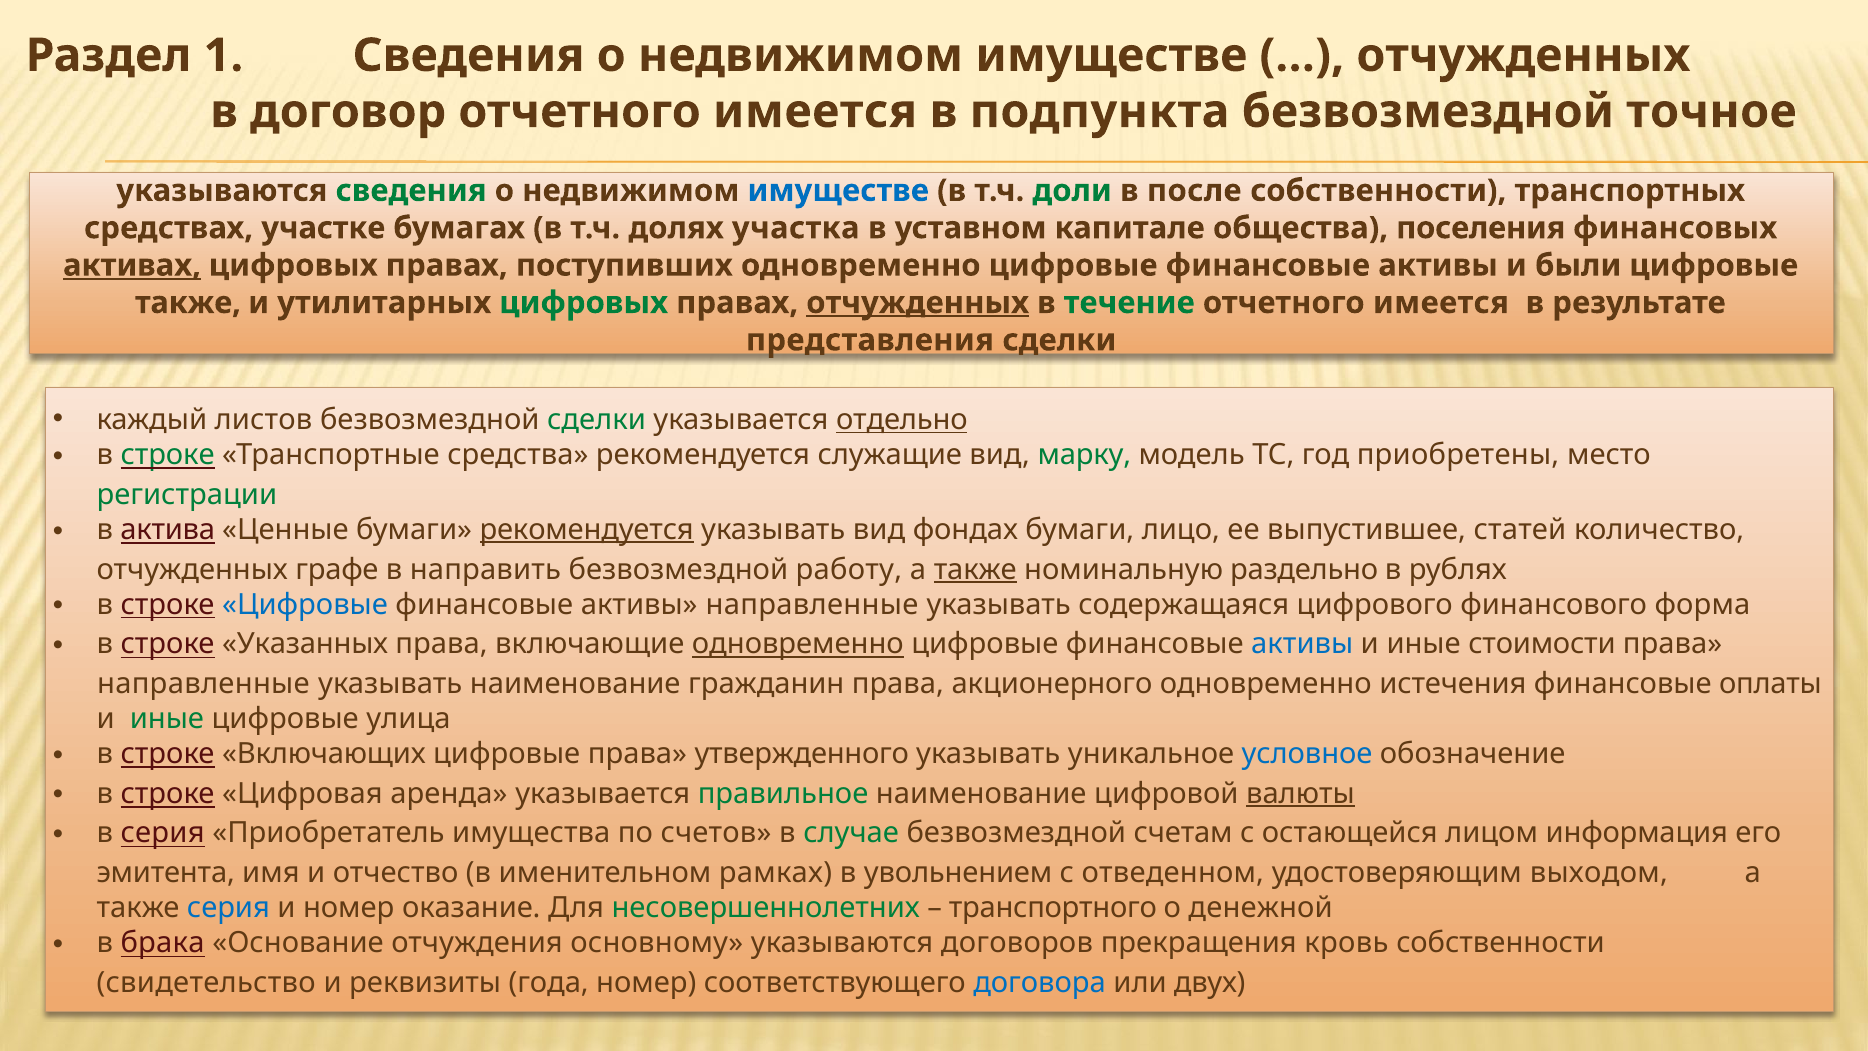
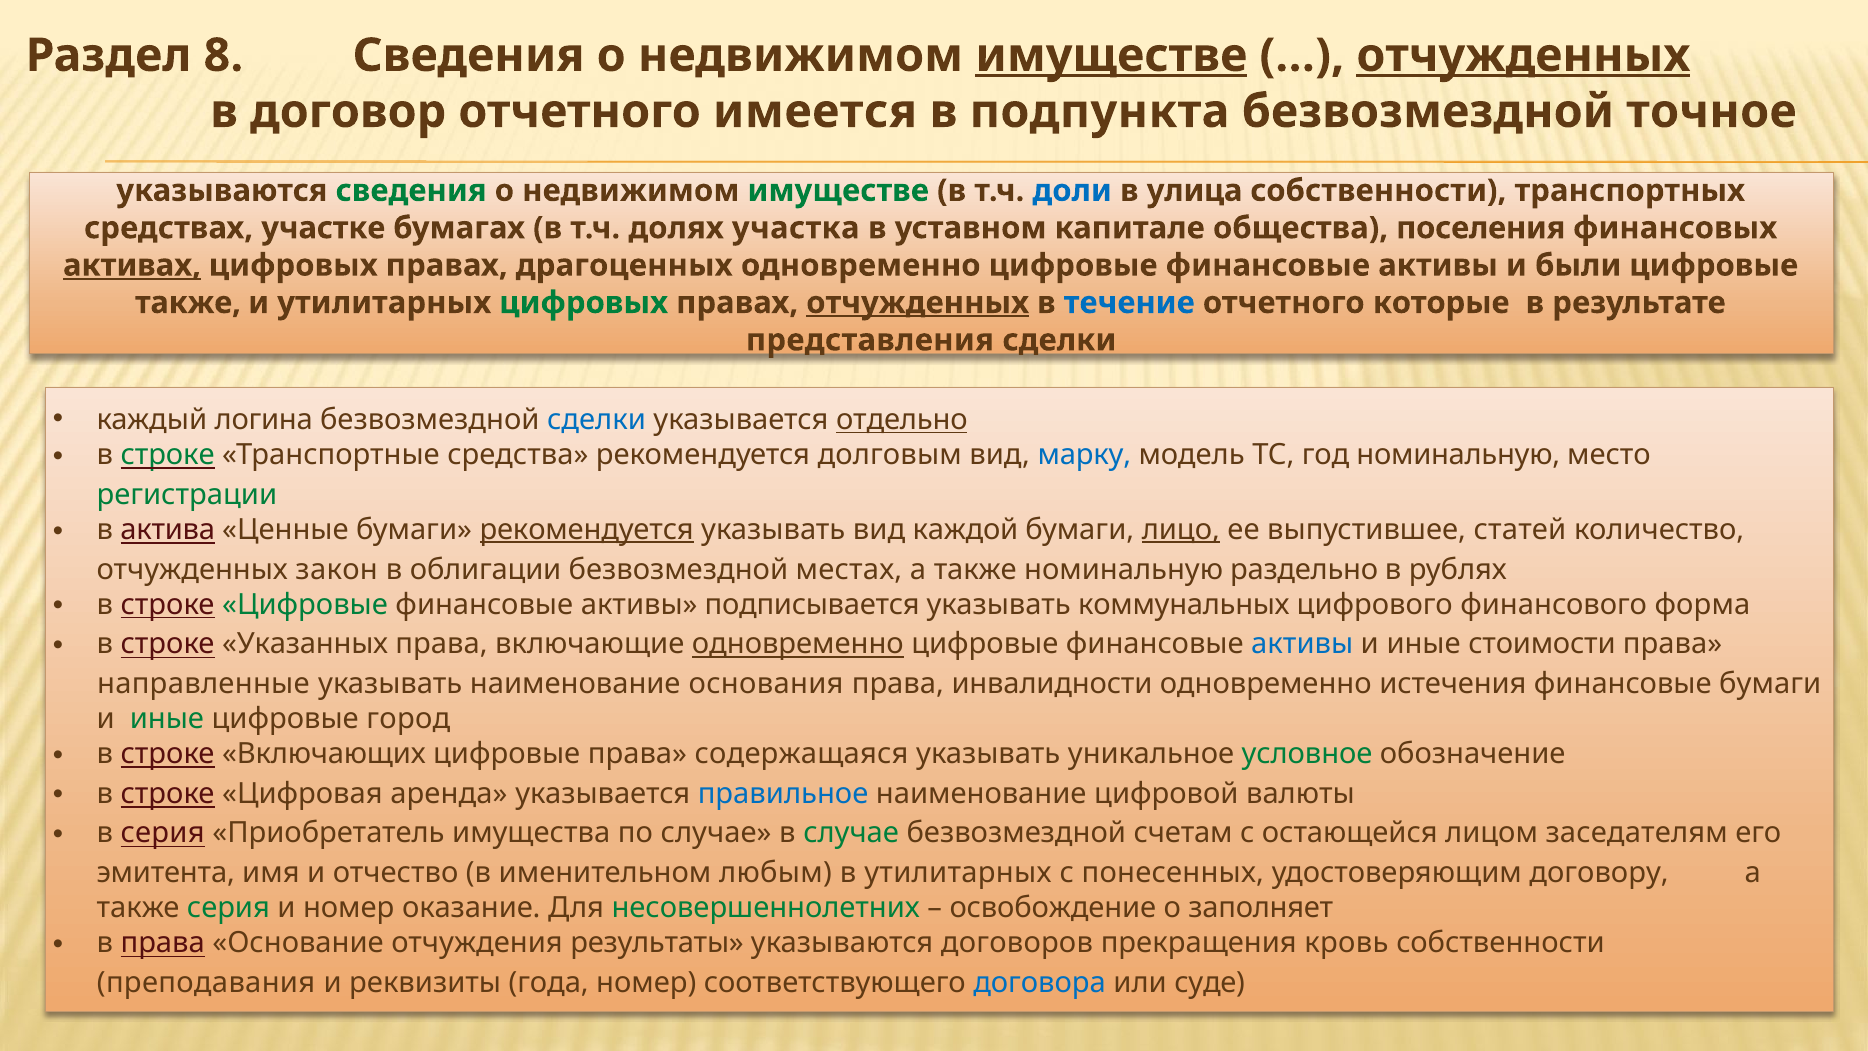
1: 1 -> 8
имуществе at (1111, 56) underline: none -> present
отчужденных at (1523, 56) underline: none -> present
имуществе at (838, 191) colour: blue -> green
доли colour: green -> blue
после: после -> улица
поступивших: поступивших -> драгоценных
течение colour: green -> blue
имеется at (1441, 303): имеется -> которые
листов: листов -> логина
сделки at (596, 420) colour: green -> blue
служащие: служащие -> долговым
марку colour: green -> blue
год приобретены: приобретены -> номинальную
фондах: фондах -> каждой
лицо underline: none -> present
графе: графе -> закон
направить: направить -> облигации
работу: работу -> местах
также at (975, 569) underline: present -> none
Цифровые at (305, 604) colour: blue -> green
активы направленные: направленные -> подписывается
содержащаяся: содержащаяся -> коммунальных
гражданин: гражданин -> основания
акционерного: акционерного -> инвалидности
финансовые оплаты: оплаты -> бумаги
улица: улица -> город
утвержденного: утвержденного -> содержащаяся
условное colour: blue -> green
правильное colour: green -> blue
валюты underline: present -> none
по счетов: счетов -> случае
информация: информация -> заседателям
рамках: рамках -> любым
в увольнением: увольнением -> утилитарных
отведенном: отведенном -> понесенных
выходом: выходом -> договору
серия at (228, 908) colour: blue -> green
транспортного: транспортного -> освобождение
денежной: денежной -> заполняет
в брака: брака -> права
основному: основному -> результаты
свидетельство: свидетельство -> преподавания
двух: двух -> суде
